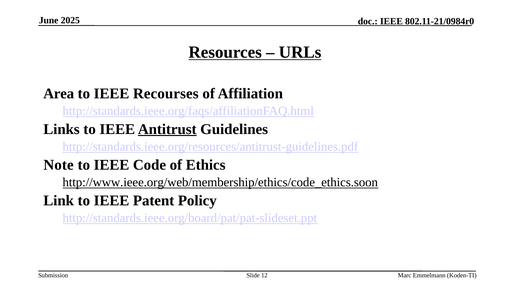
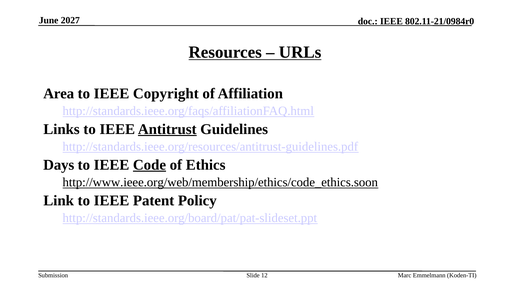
2025: 2025 -> 2027
Recourses: Recourses -> Copyright
Note: Note -> Days
Code underline: none -> present
